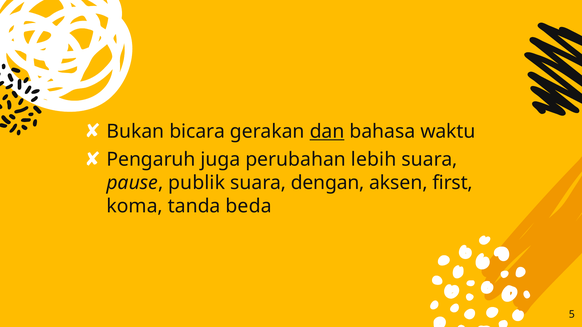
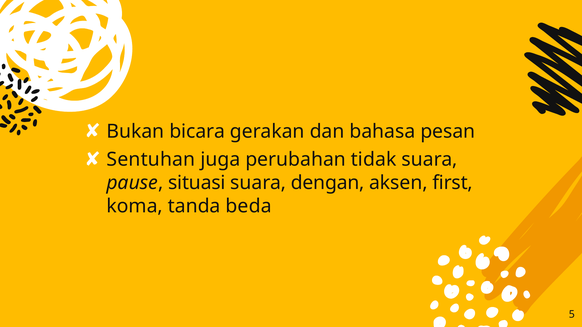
dan underline: present -> none
waktu: waktu -> pesan
Pengaruh: Pengaruh -> Sentuhan
lebih: lebih -> tidak
publik: publik -> situasi
